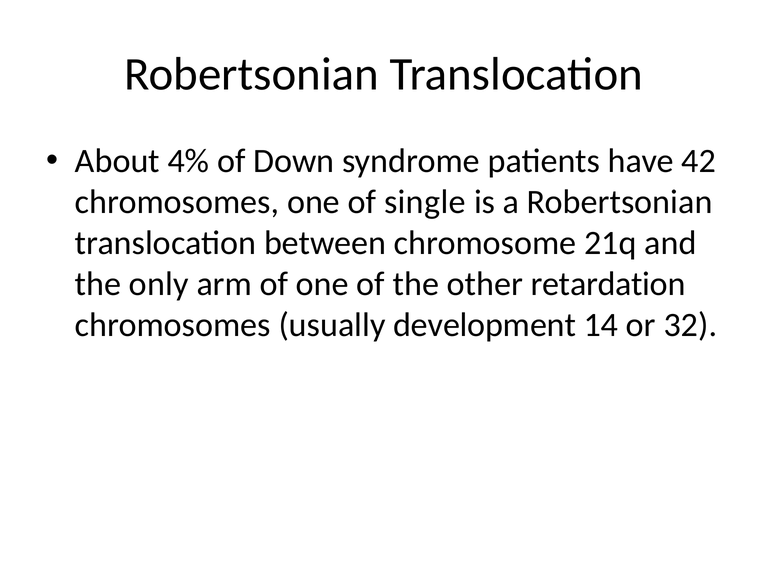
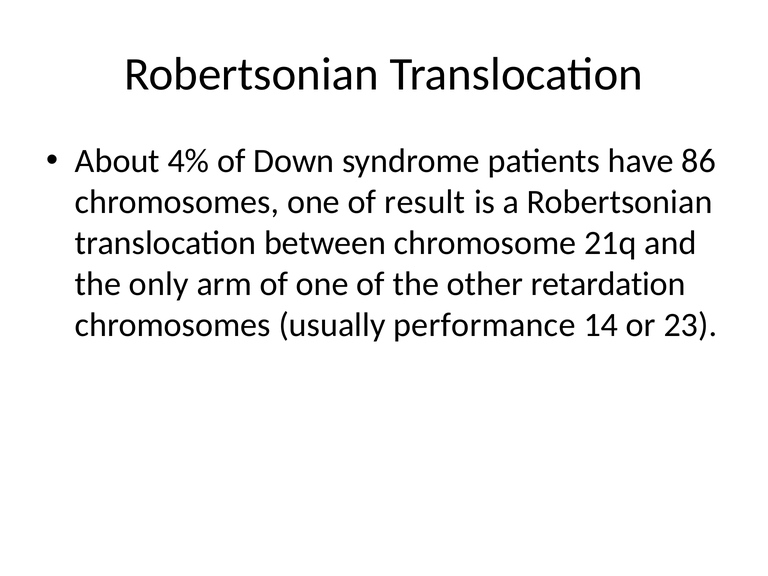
42: 42 -> 86
single: single -> result
development: development -> performance
32: 32 -> 23
